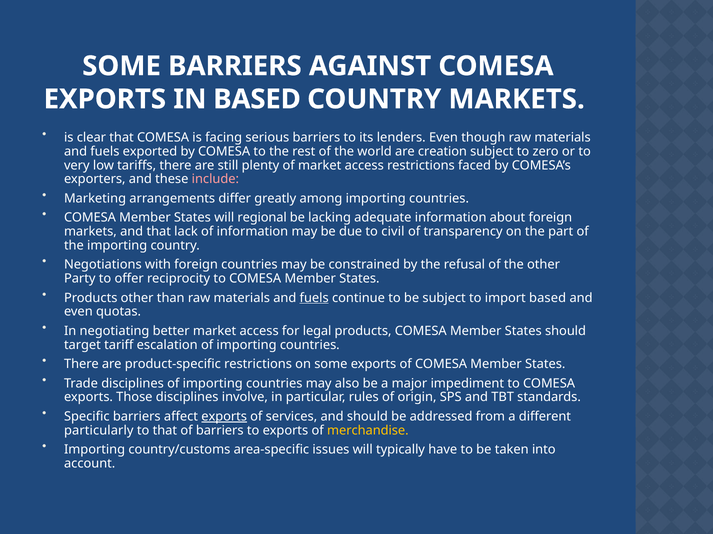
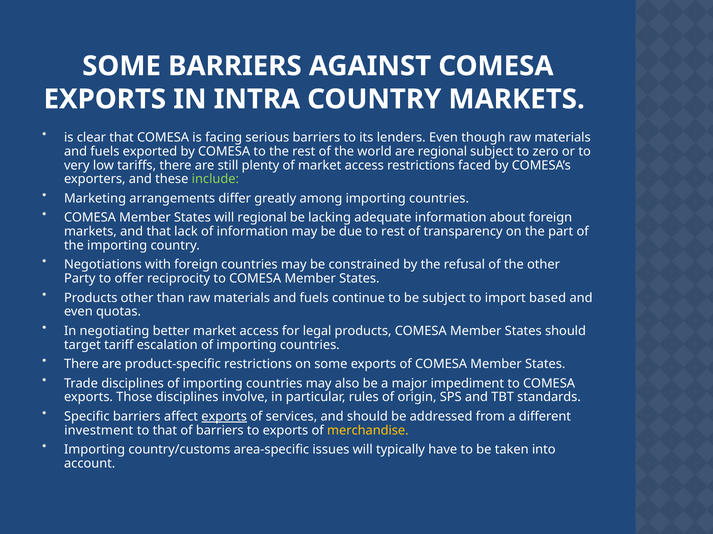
IN BASED: BASED -> INTRA
are creation: creation -> regional
include colour: pink -> light green
to civil: civil -> rest
fuels at (314, 298) underline: present -> none
particularly: particularly -> investment
